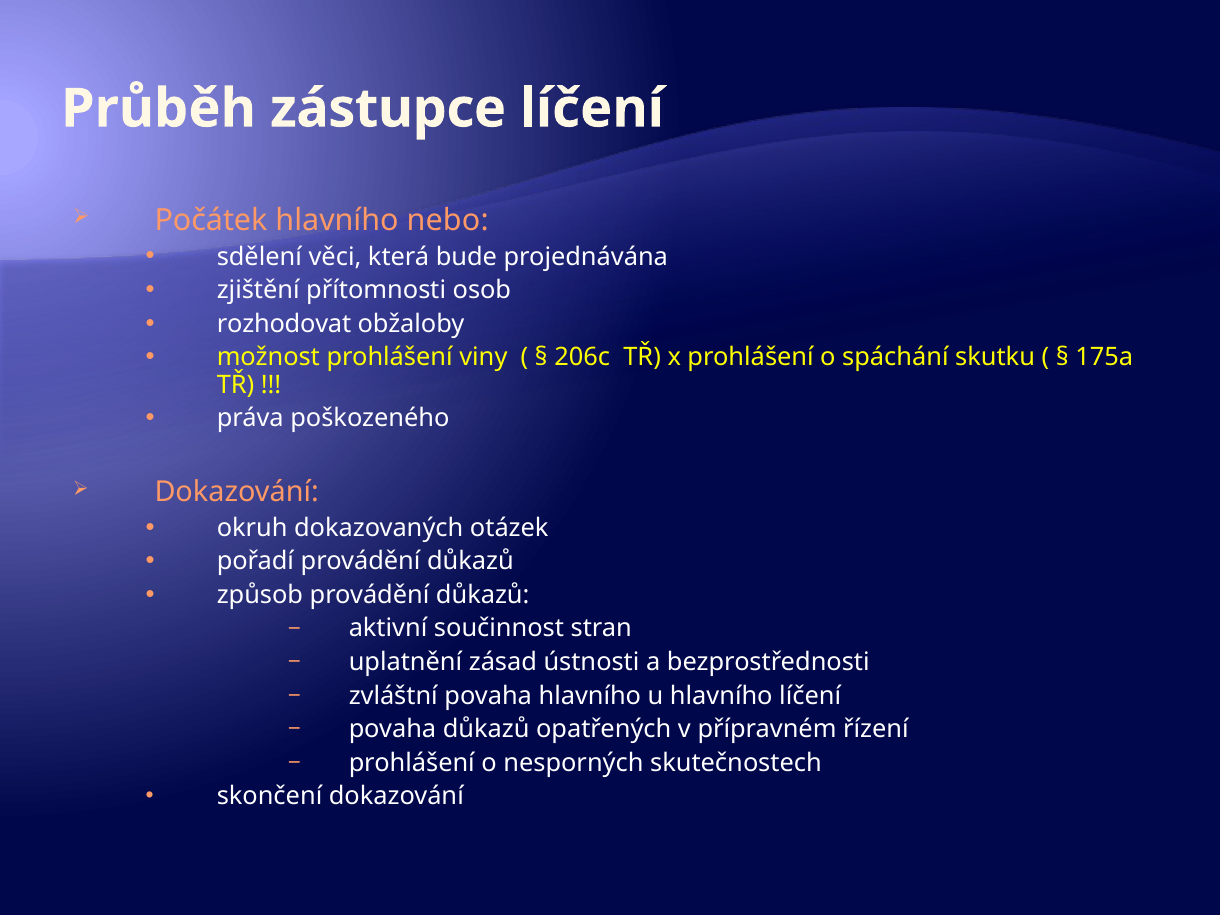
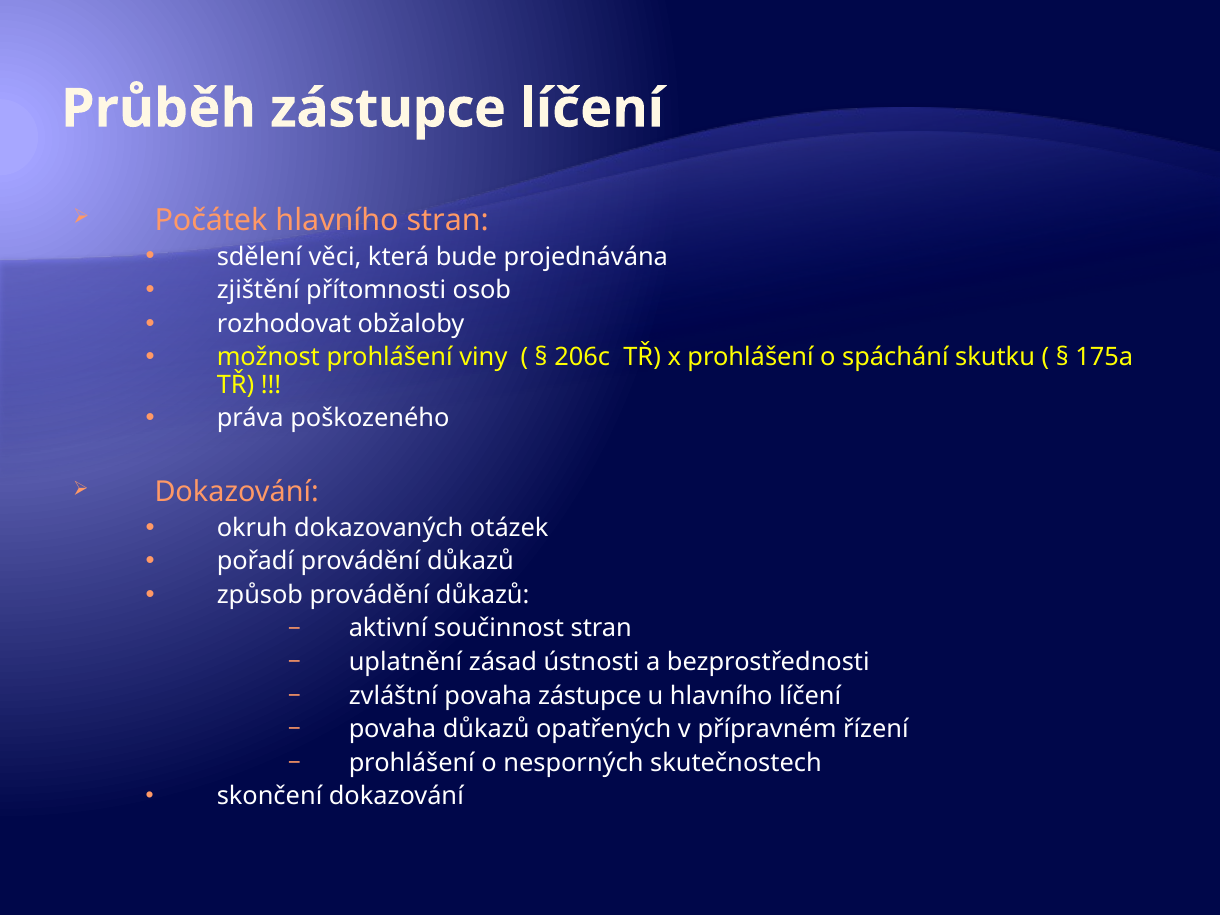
hlavního nebo: nebo -> stran
povaha hlavního: hlavního -> zástupce
